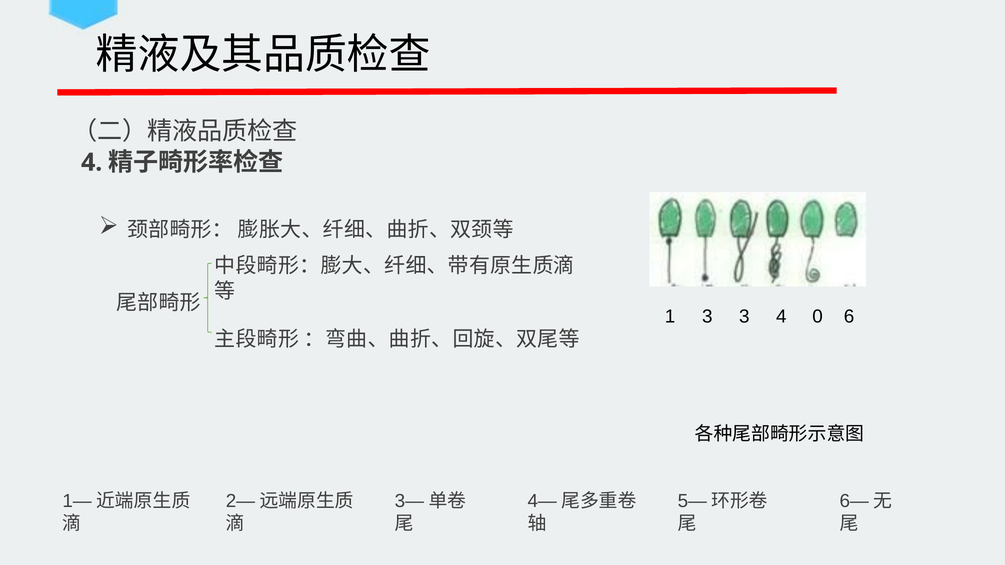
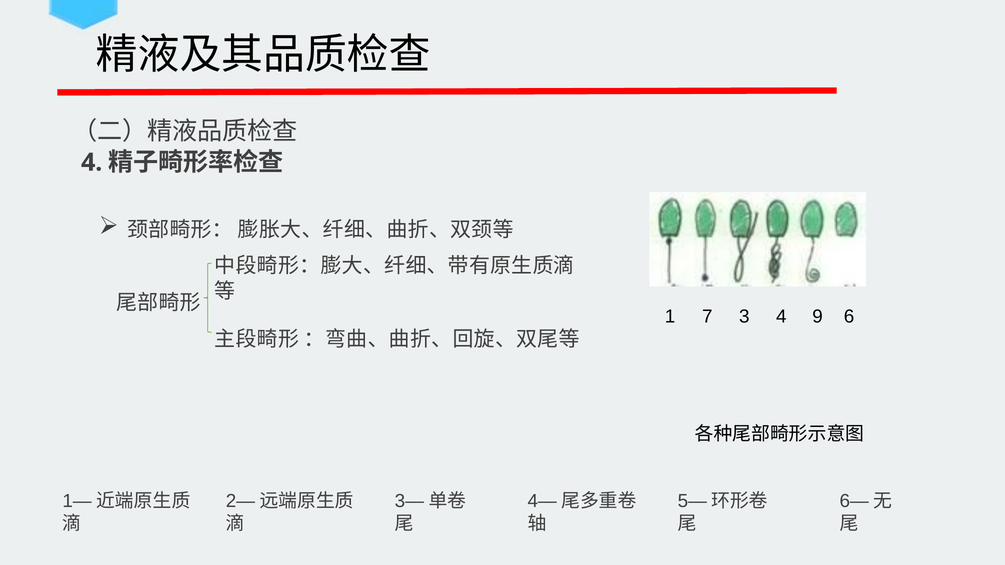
1 3: 3 -> 7
0: 0 -> 9
